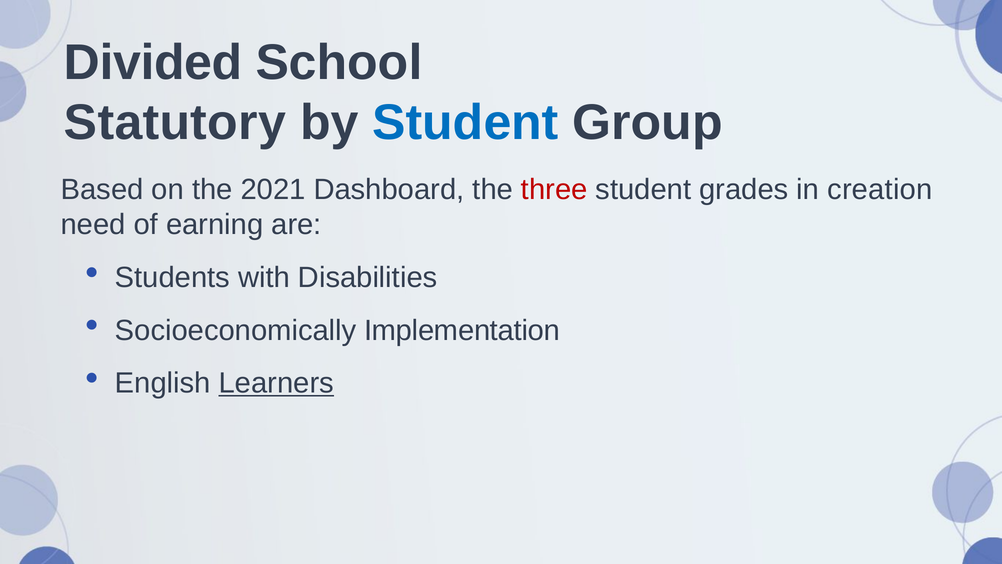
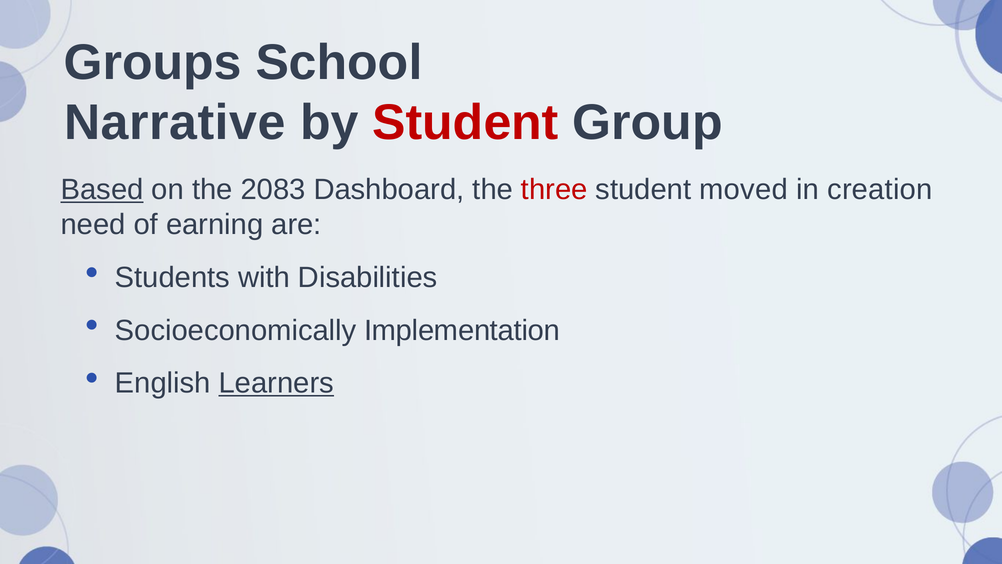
Divided: Divided -> Groups
Statutory: Statutory -> Narrative
Student at (466, 123) colour: blue -> red
Based underline: none -> present
2021: 2021 -> 2083
grades: grades -> moved
